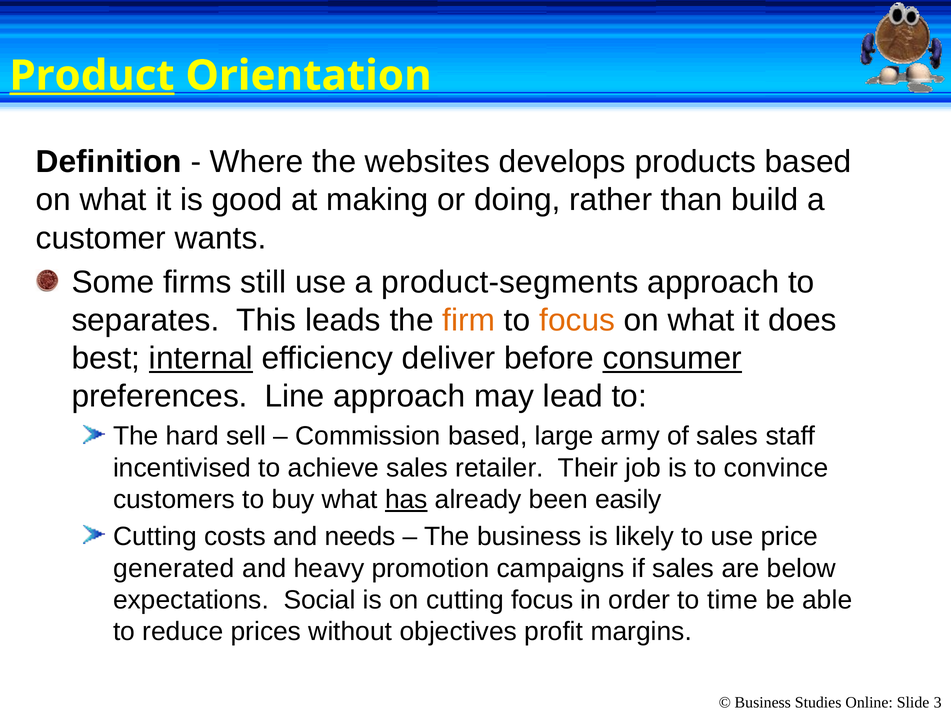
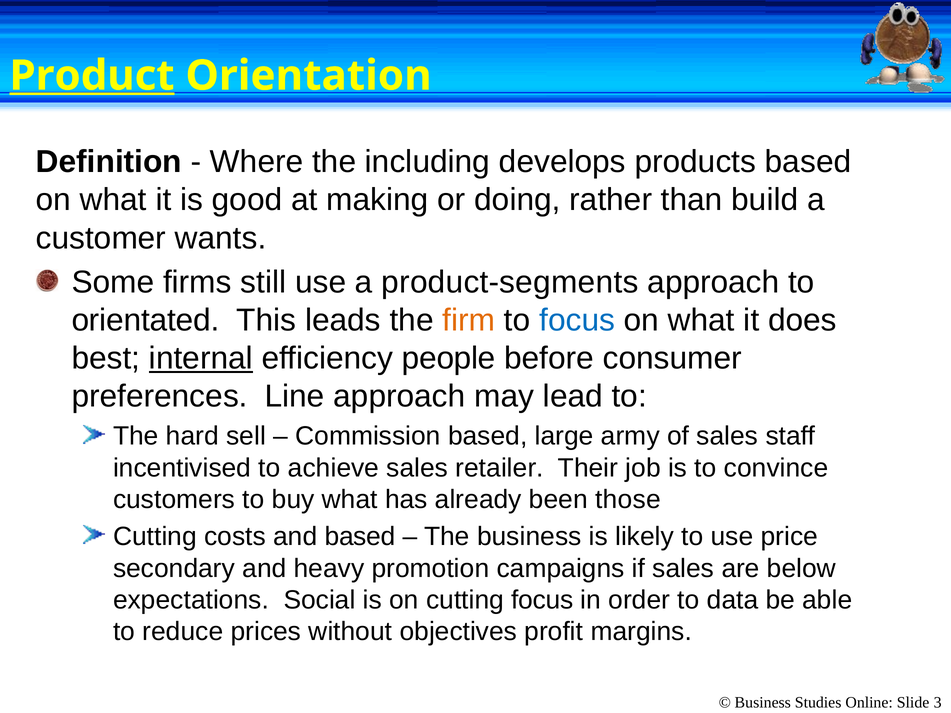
websites: websites -> including
separates: separates -> orientated
focus at (577, 321) colour: orange -> blue
deliver: deliver -> people
consumer underline: present -> none
has underline: present -> none
easily: easily -> those
and needs: needs -> based
generated: generated -> secondary
time: time -> data
